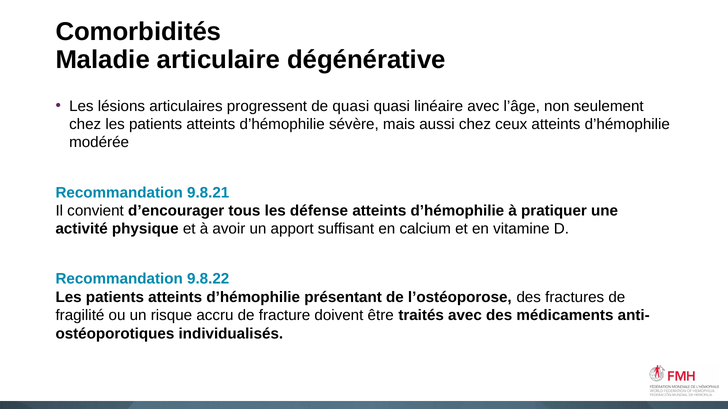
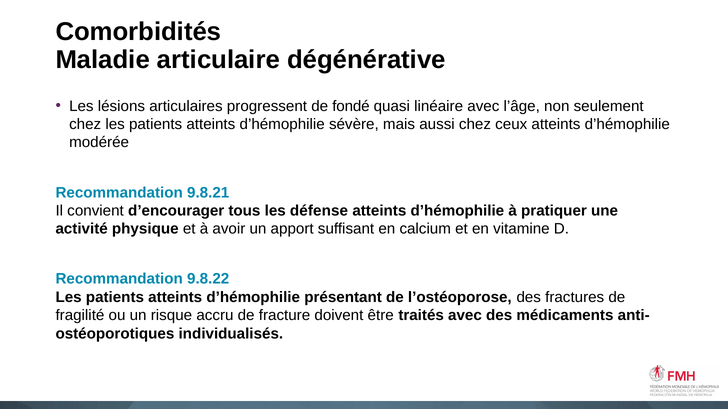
de quasi: quasi -> fondé
